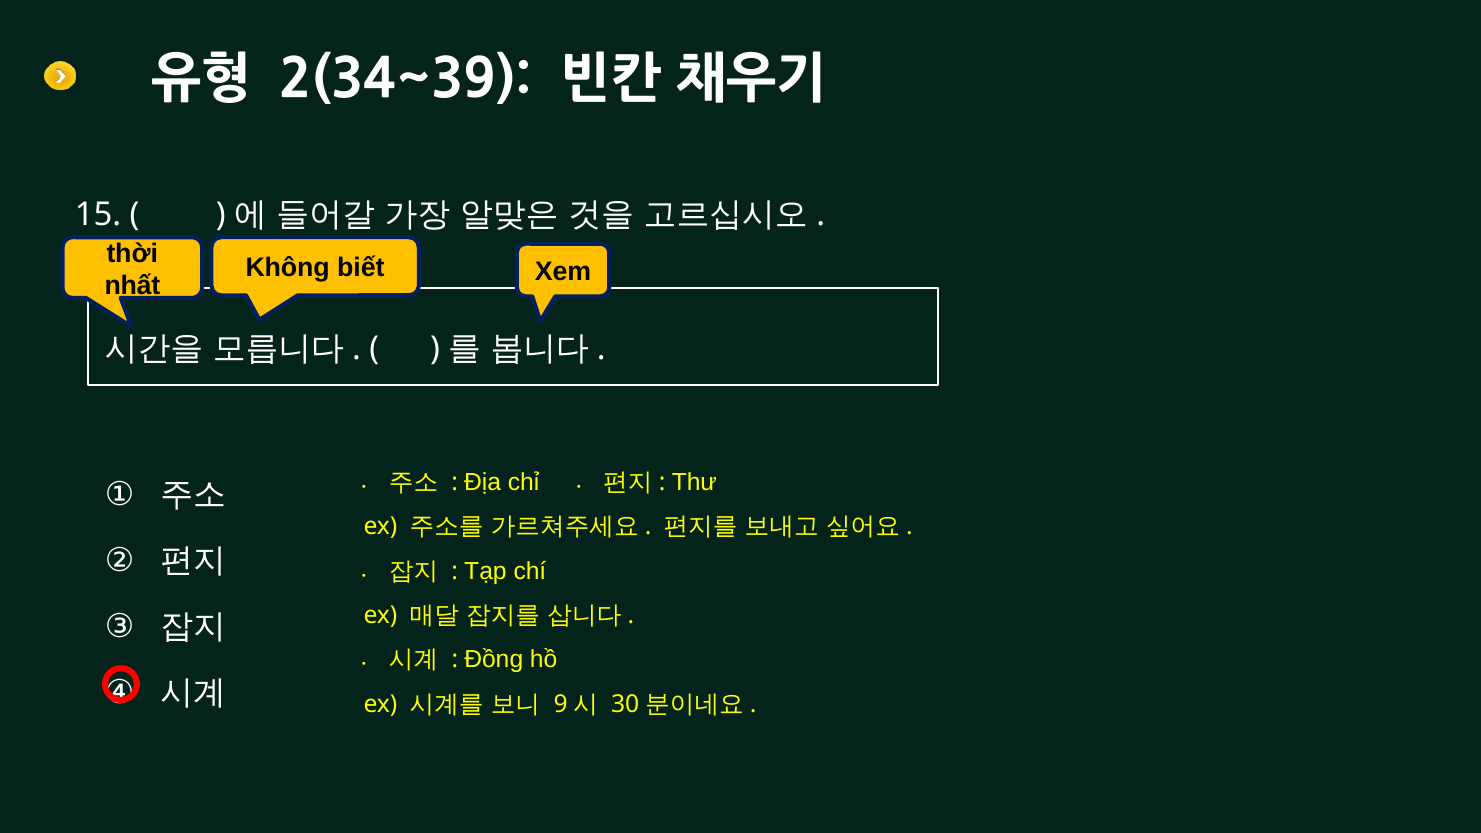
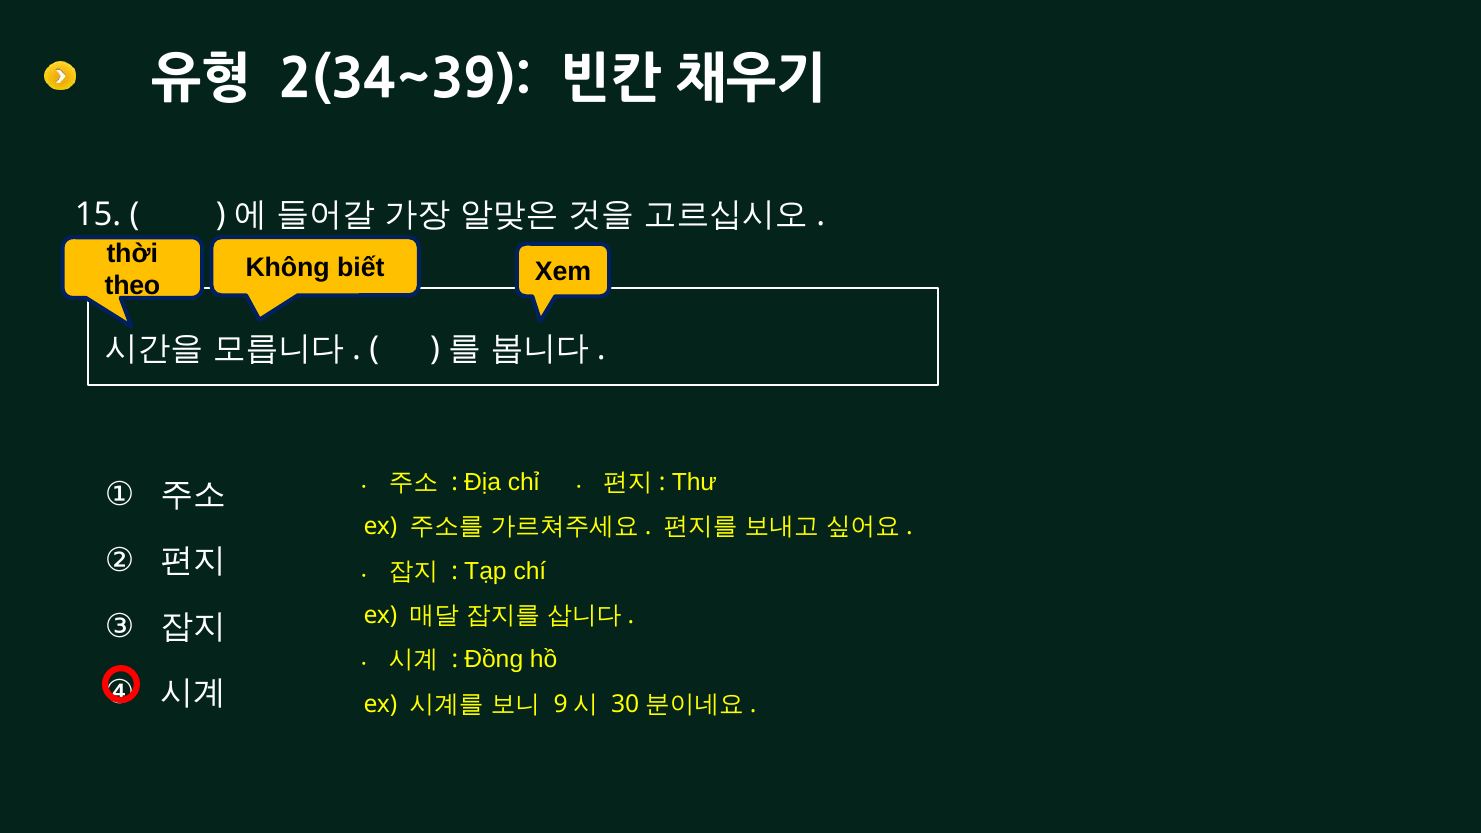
nhất: nhất -> theo
